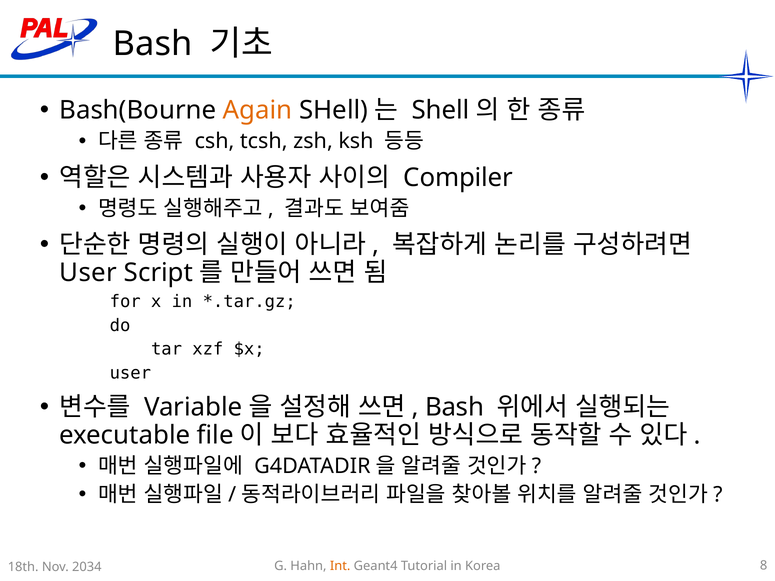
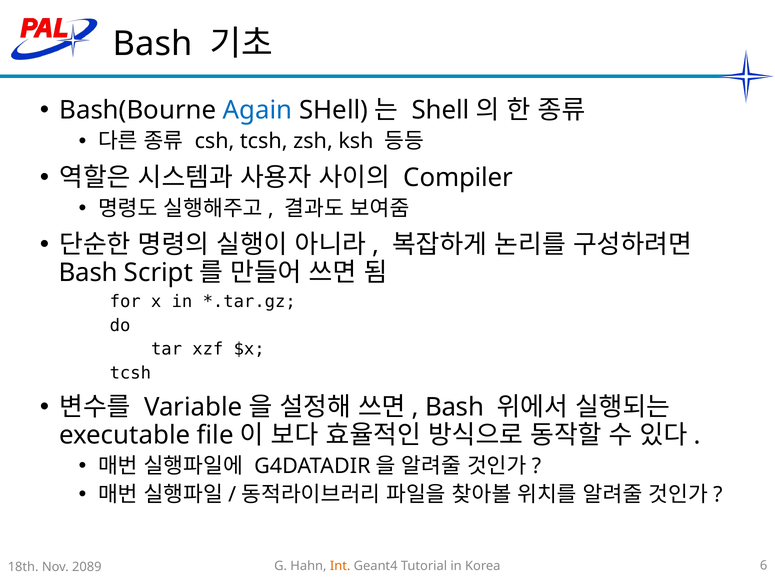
Again colour: orange -> blue
User at (88, 273): User -> Bash
user at (130, 373): user -> tcsh
8: 8 -> 6
2034: 2034 -> 2089
